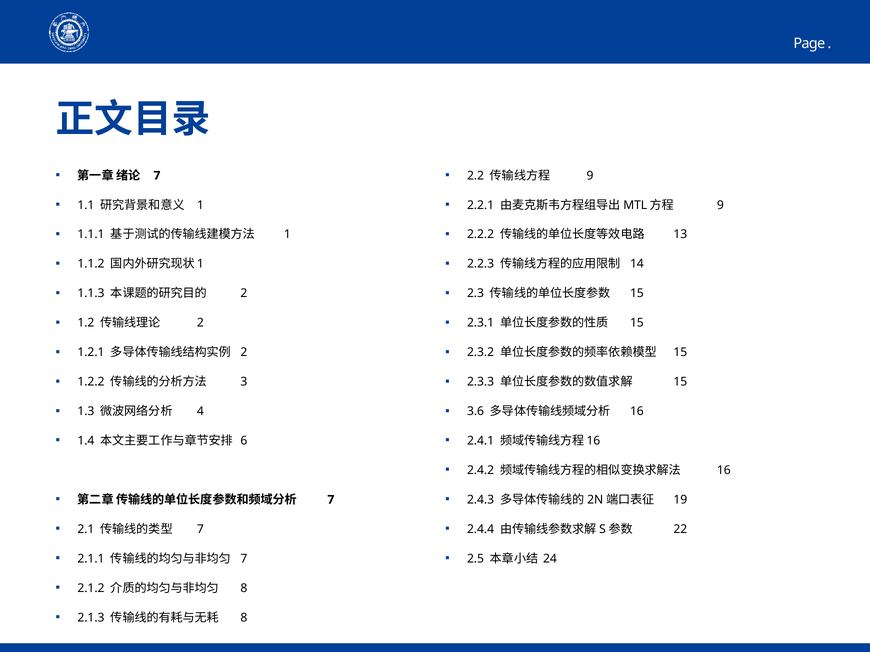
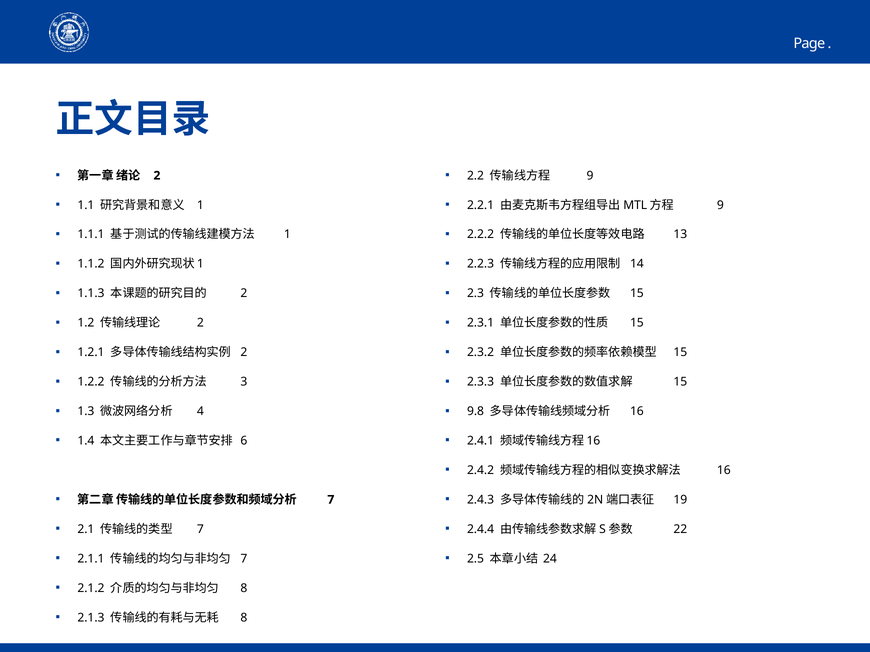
7 at (157, 176): 7 -> 2
3.6: 3.6 -> 9.8
